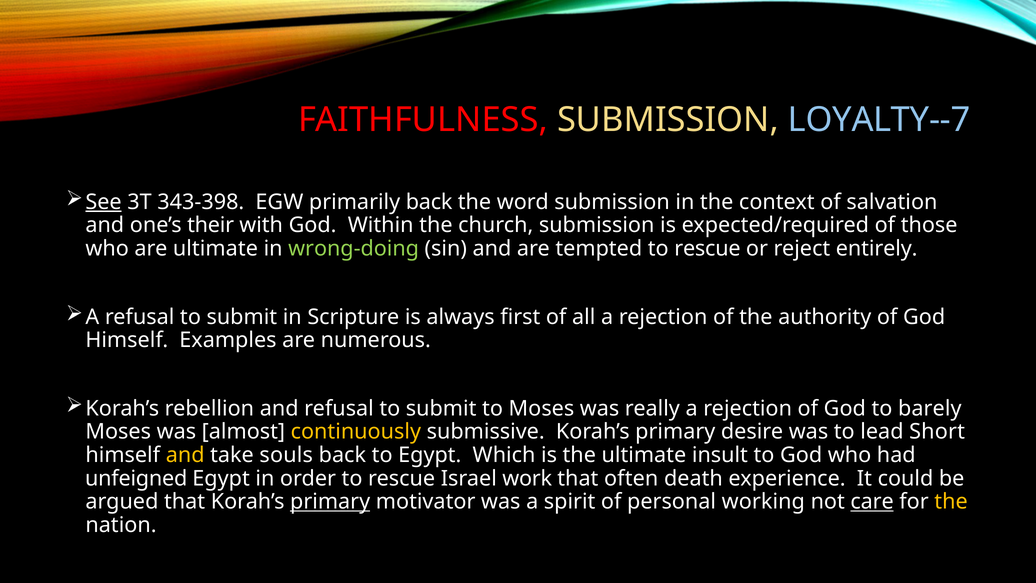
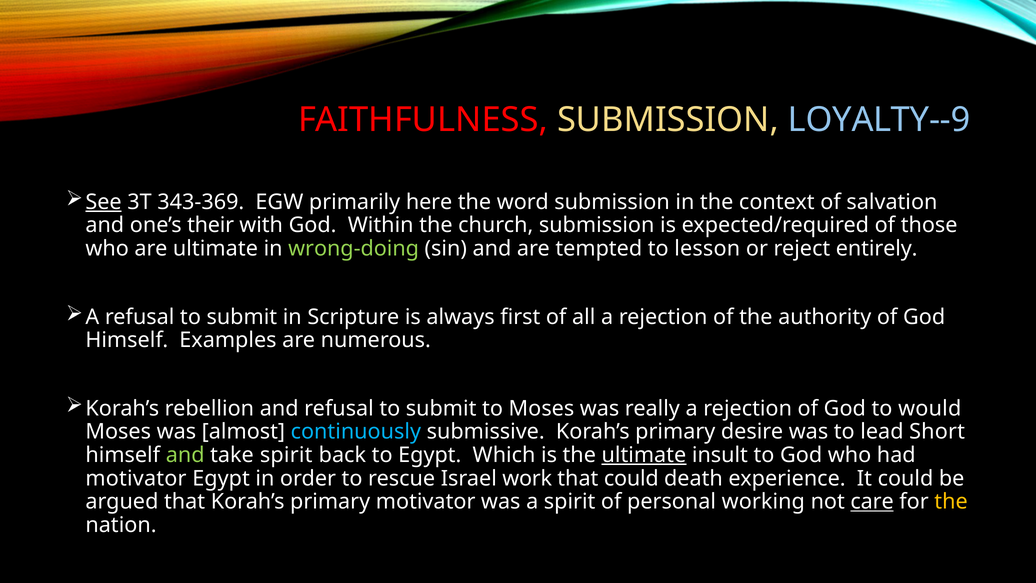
LOYALTY--7: LOYALTY--7 -> LOYALTY--9
343-398: 343-398 -> 343-369
primarily back: back -> here
tempted to rescue: rescue -> lesson
barely: barely -> would
continuously colour: yellow -> light blue
and at (185, 455) colour: yellow -> light green
take souls: souls -> spirit
ultimate at (644, 455) underline: none -> present
unfeigned at (136, 478): unfeigned -> motivator
that often: often -> could
primary at (330, 501) underline: present -> none
